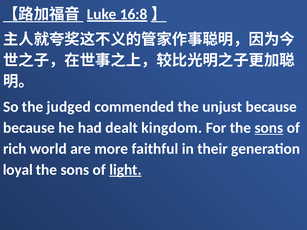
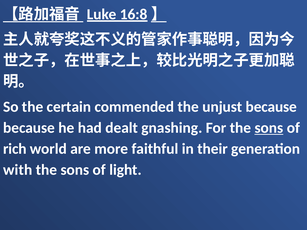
judged: judged -> certain
kingdom: kingdom -> gnashing
loyal: loyal -> with
light underline: present -> none
